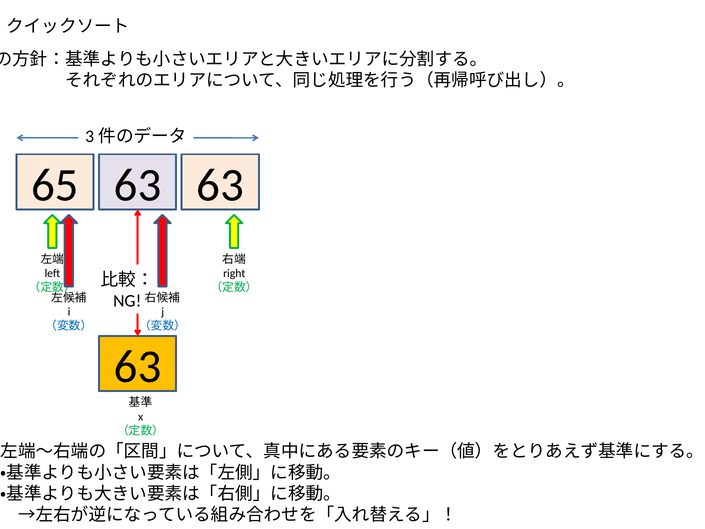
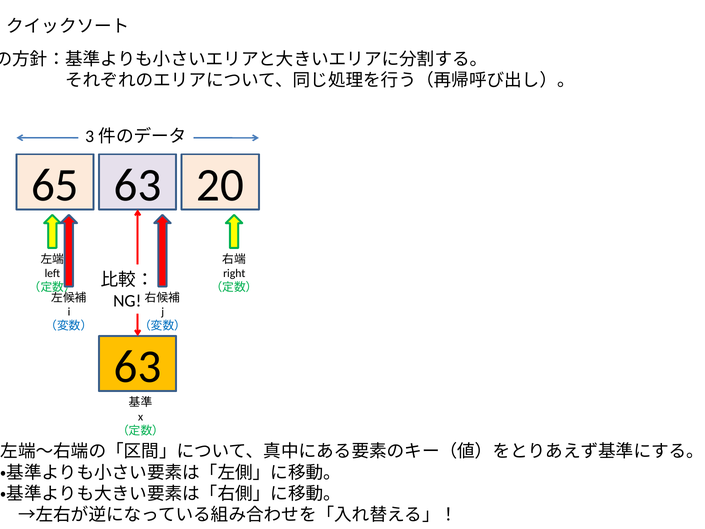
63 63: 63 -> 20
